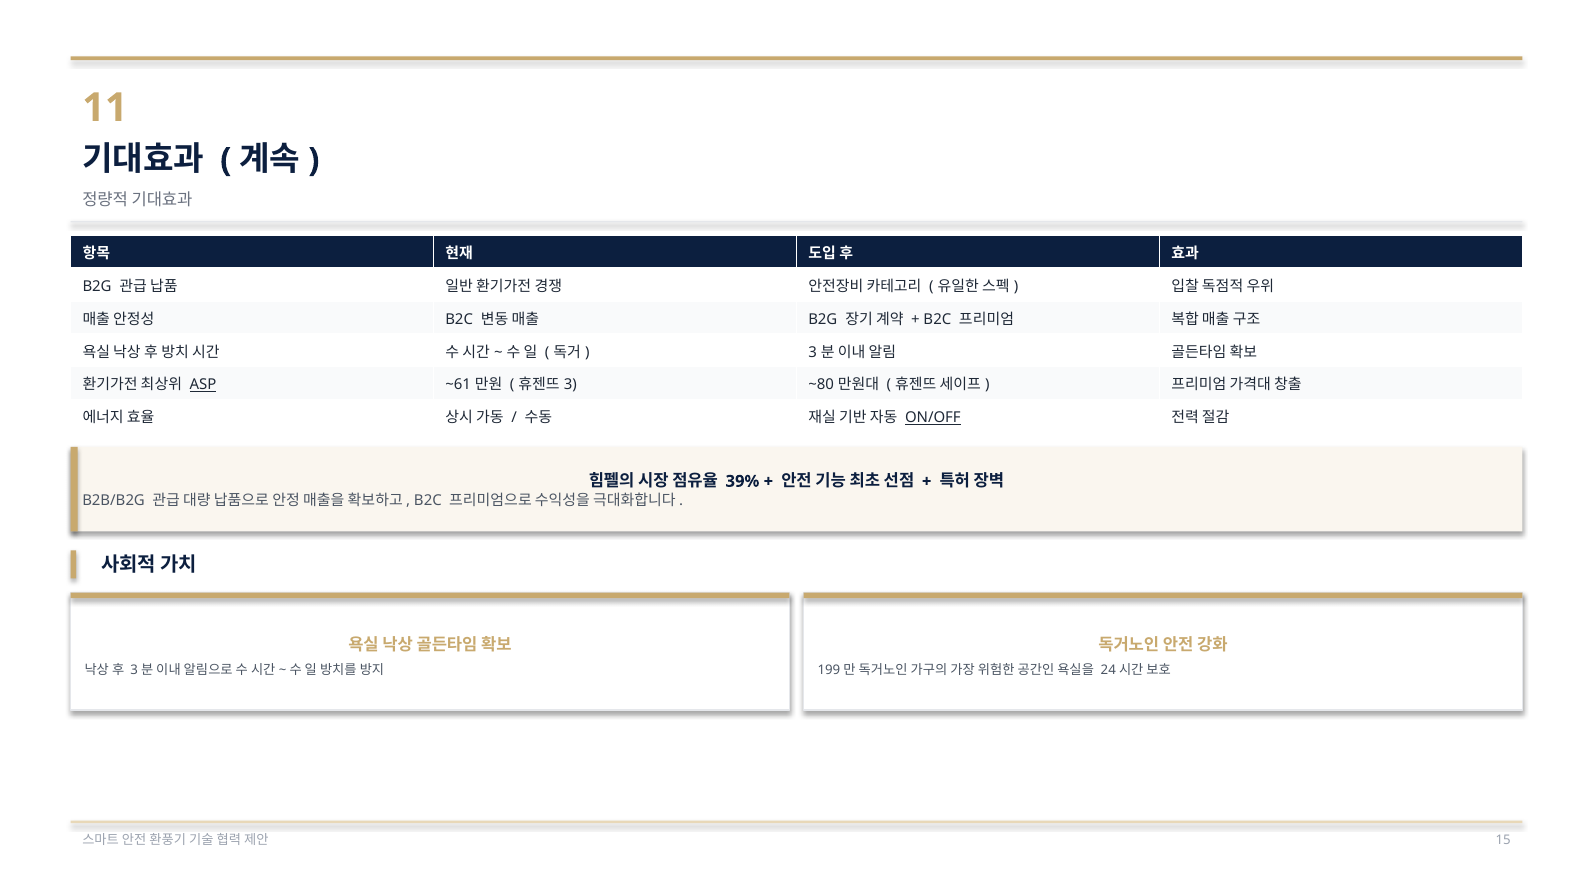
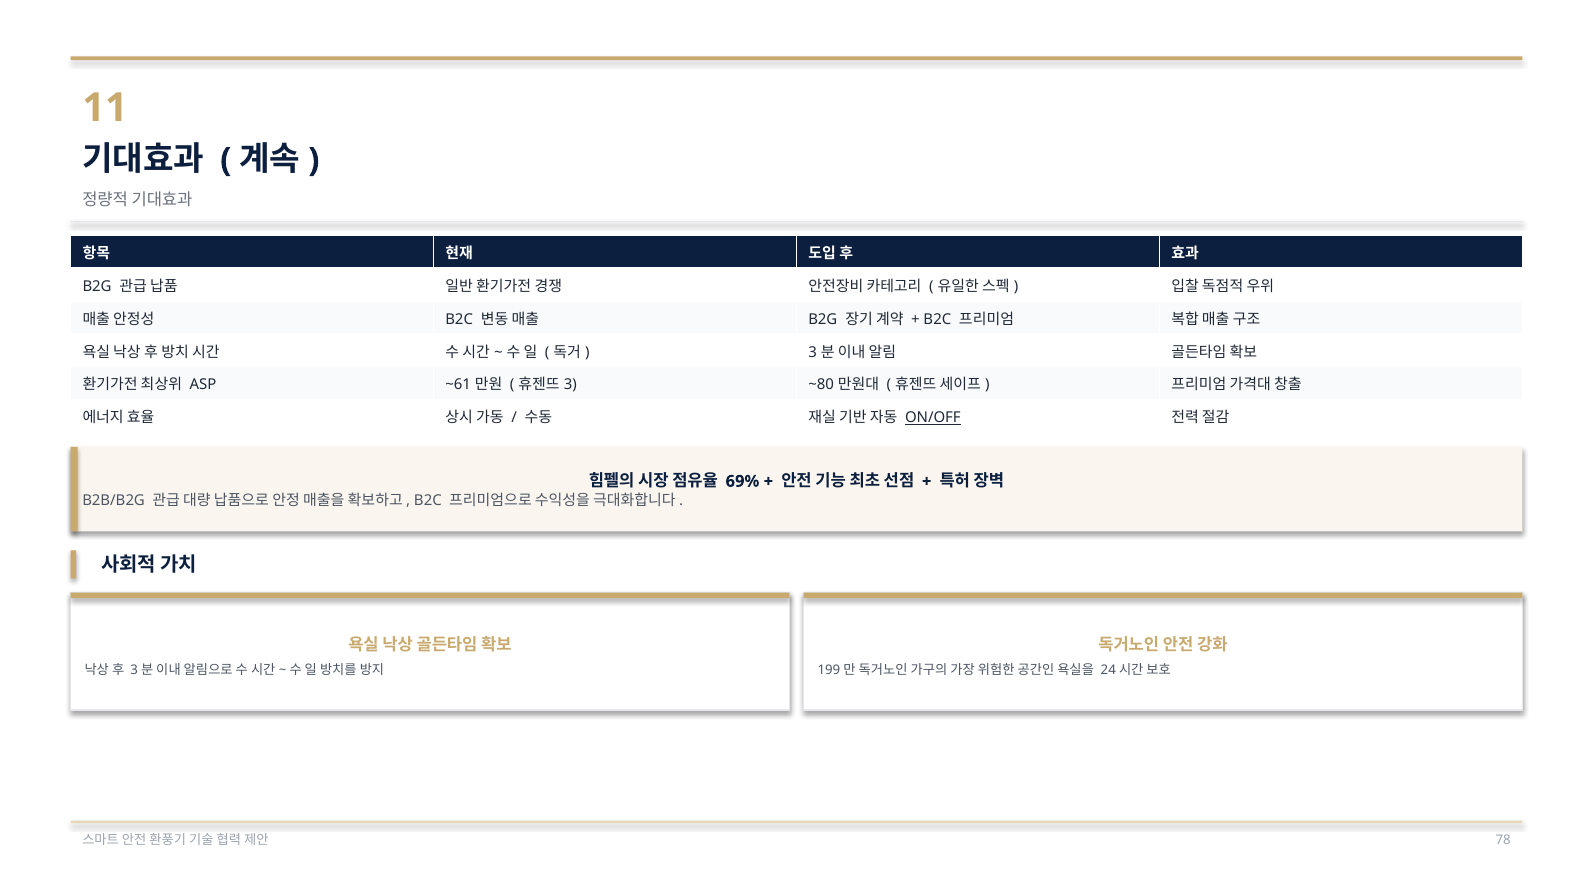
ASP underline: present -> none
39%: 39% -> 69%
15: 15 -> 78
